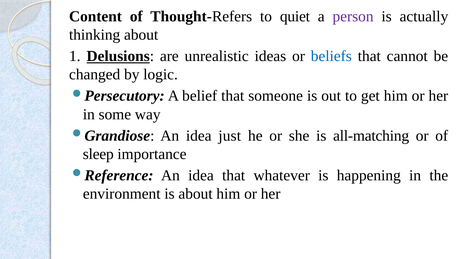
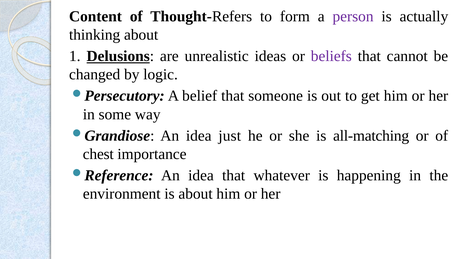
quiet: quiet -> form
beliefs colour: blue -> purple
sleep: sleep -> chest
